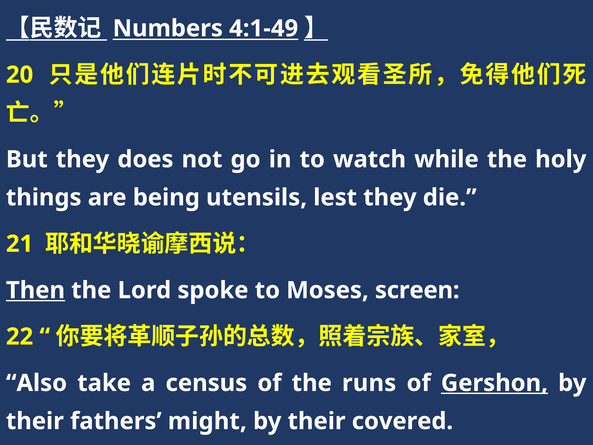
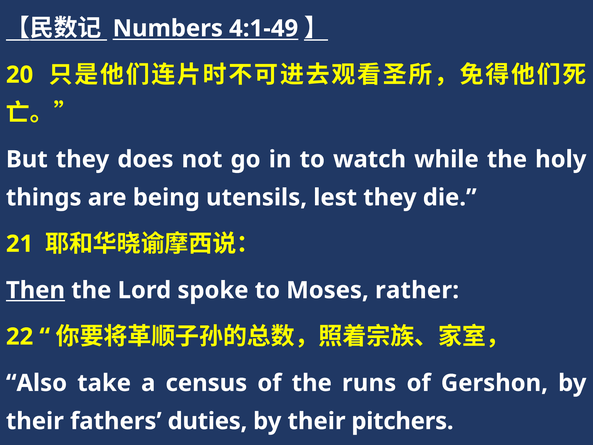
screen: screen -> rather
Gershon underline: present -> none
might: might -> duties
covered: covered -> pitchers
